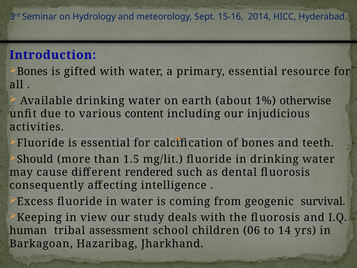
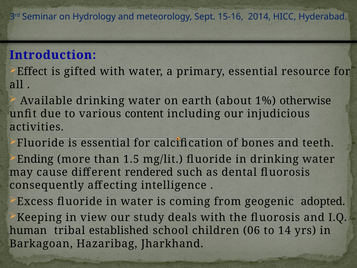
Bones at (32, 72): Bones -> Effect
Should: Should -> Ending
survival: survival -> adopted
assessment: assessment -> established
